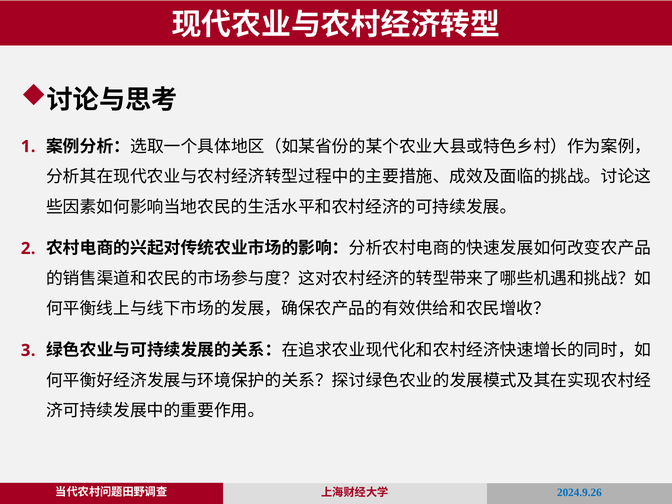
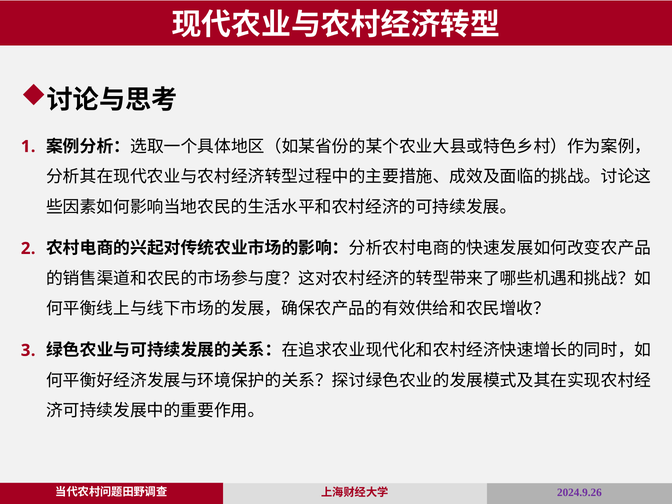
2024.9.26 colour: blue -> purple
